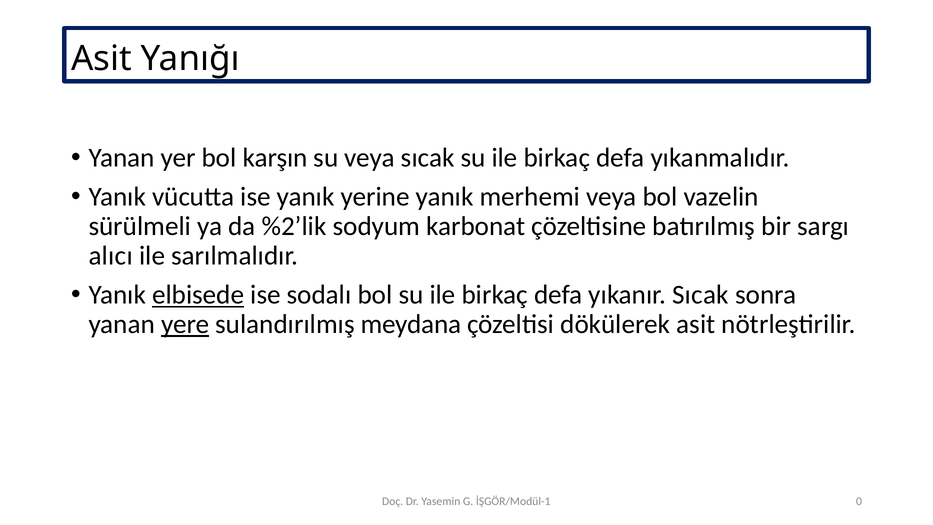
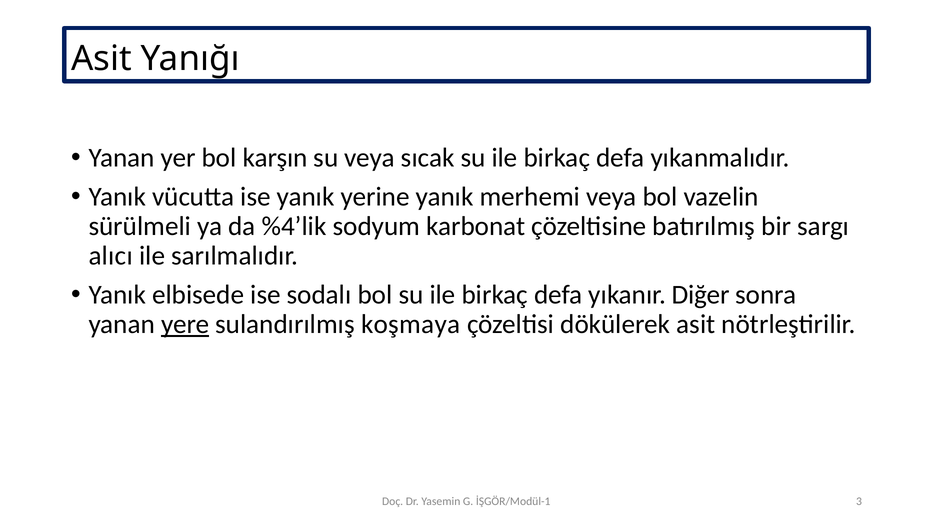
%2’lik: %2’lik -> %4’lik
elbisede underline: present -> none
yıkanır Sıcak: Sıcak -> Diğer
meydana: meydana -> koşmaya
0: 0 -> 3
